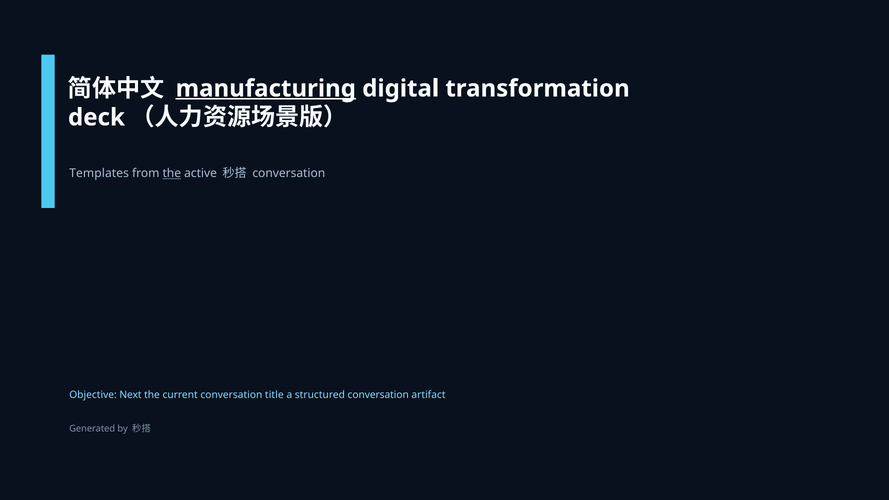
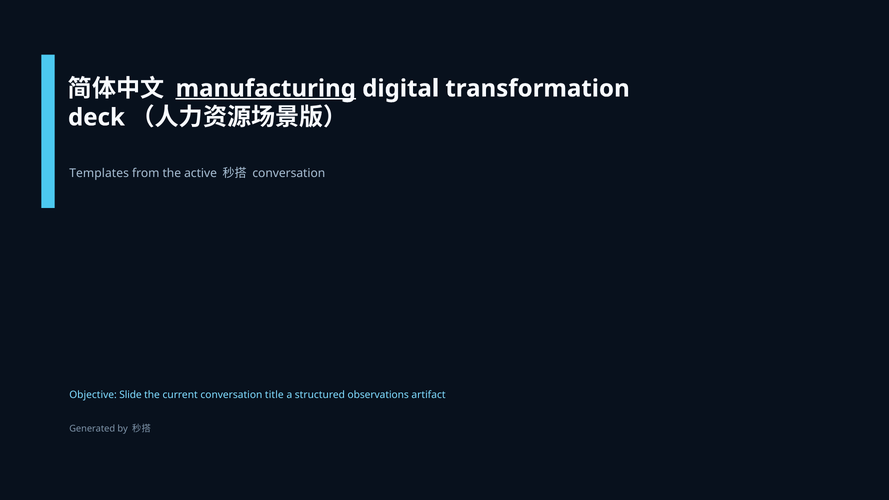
the at (172, 174) underline: present -> none
Next: Next -> Slide
structured conversation: conversation -> observations
